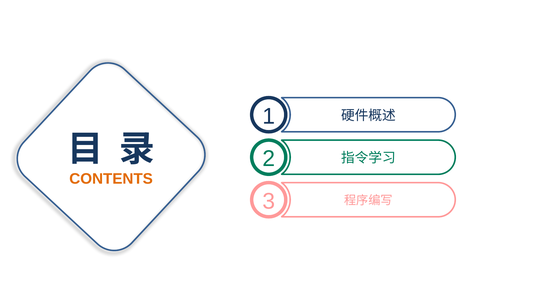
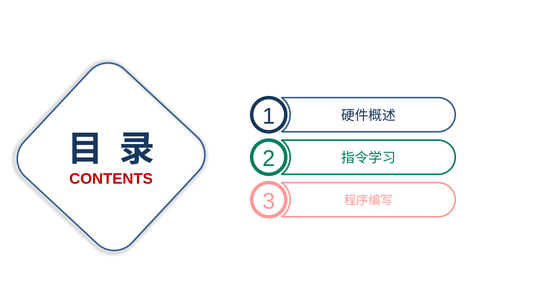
CONTENTS colour: orange -> red
